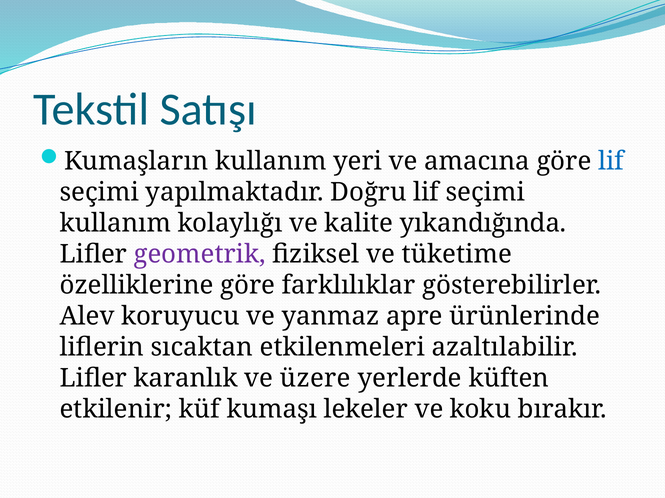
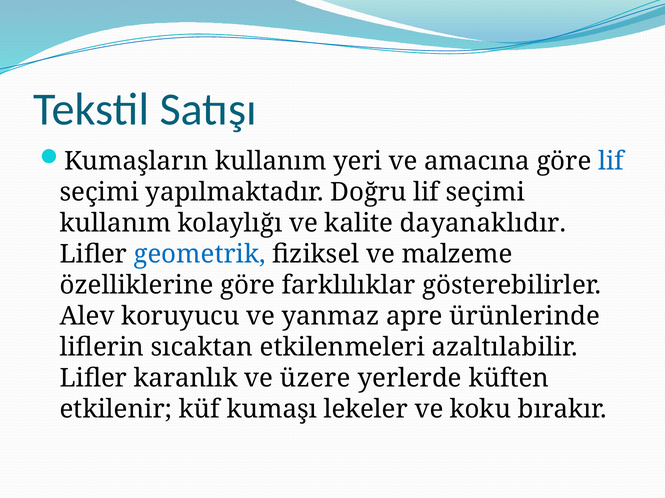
yıkandığında: yıkandığında -> dayanaklıdır
geometrik colour: purple -> blue
tüketime: tüketime -> malzeme
